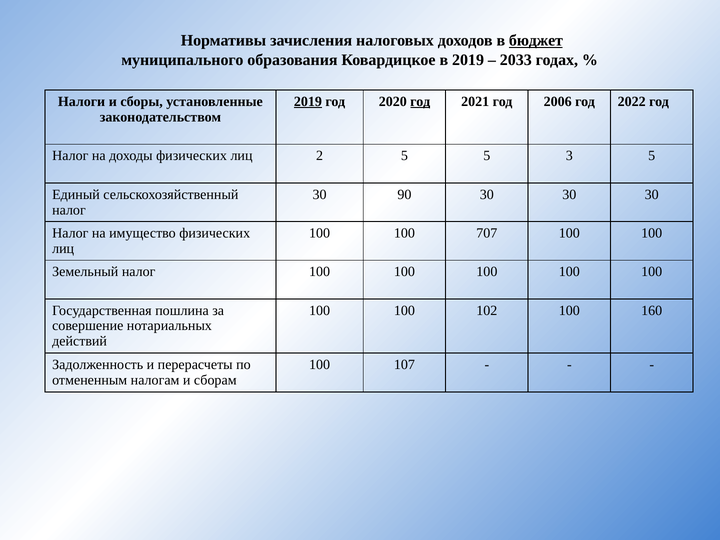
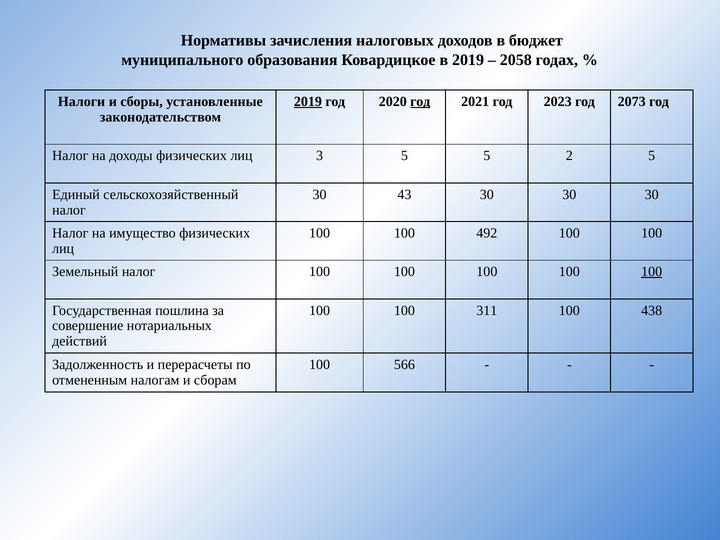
бюджет underline: present -> none
2033: 2033 -> 2058
2006: 2006 -> 2023
2022: 2022 -> 2073
2: 2 -> 3
3: 3 -> 2
90: 90 -> 43
707: 707 -> 492
100 at (652, 272) underline: none -> present
102: 102 -> 311
160: 160 -> 438
107: 107 -> 566
